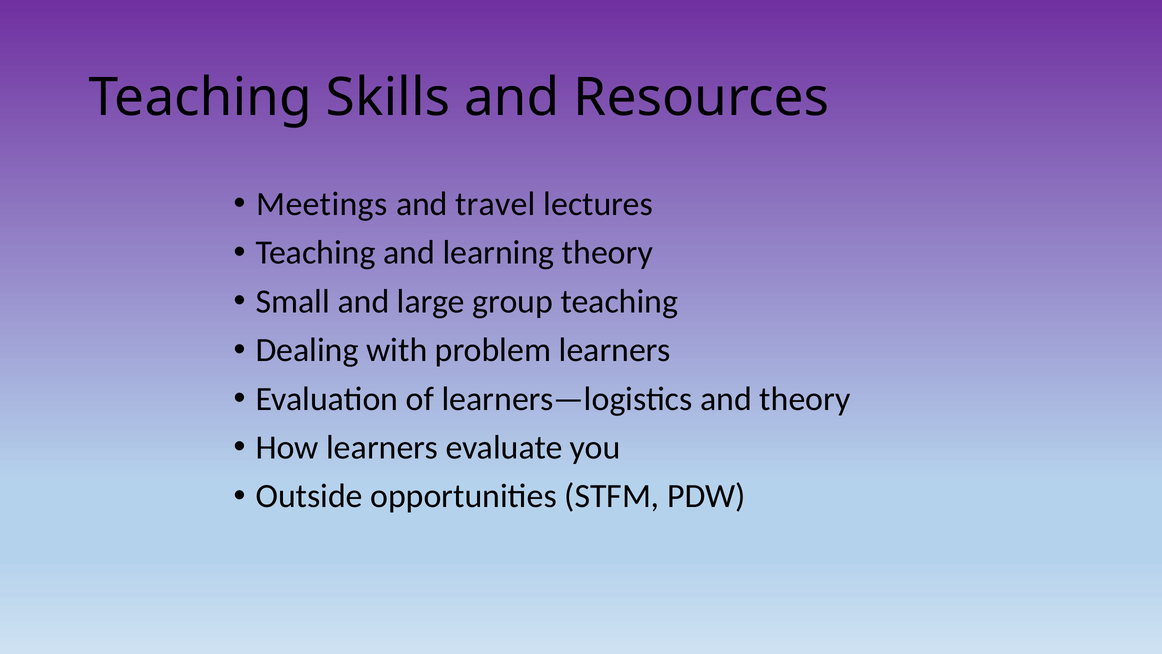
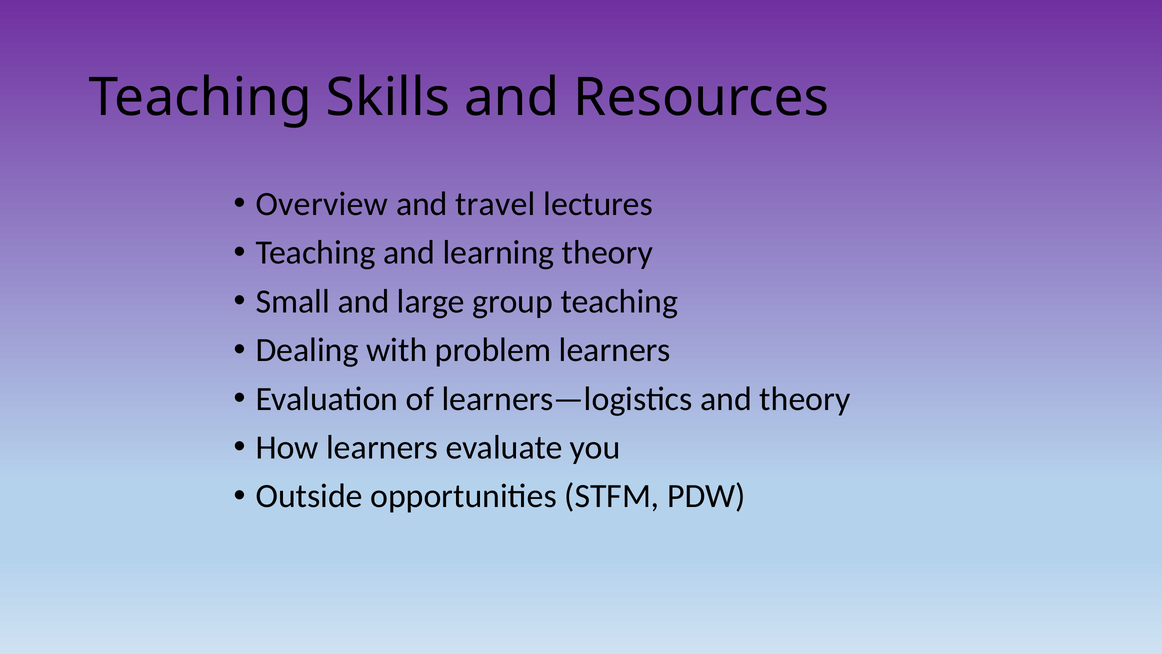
Meetings: Meetings -> Overview
